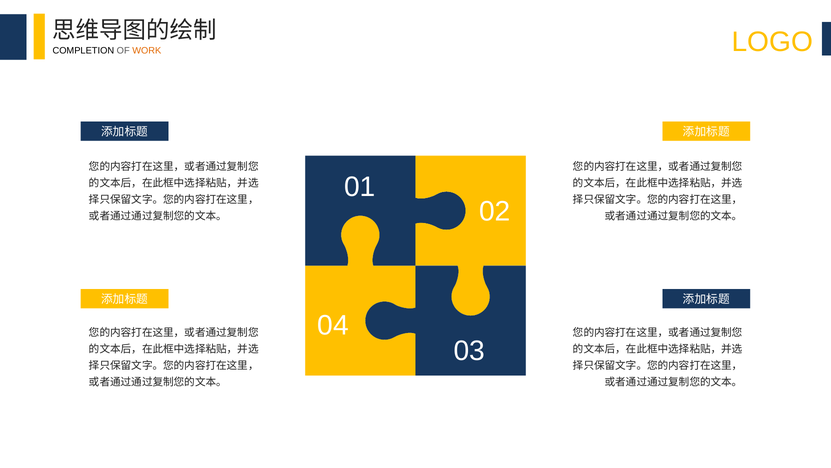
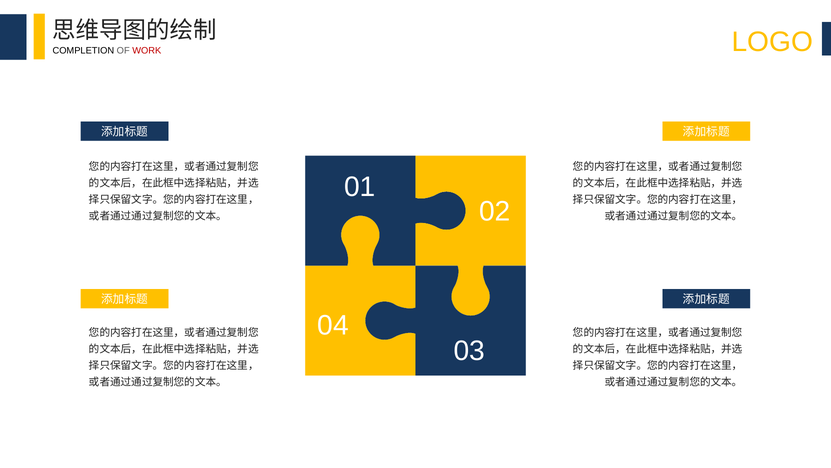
WORK colour: orange -> red
